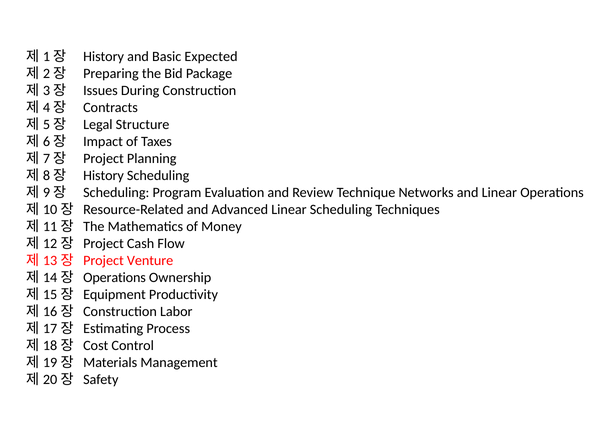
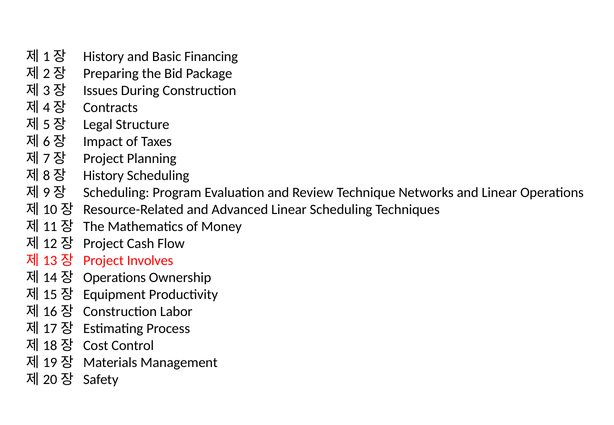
Expected: Expected -> Financing
Venture: Venture -> Involves
